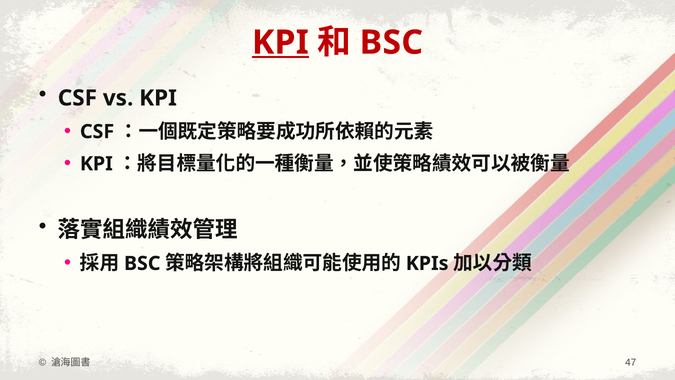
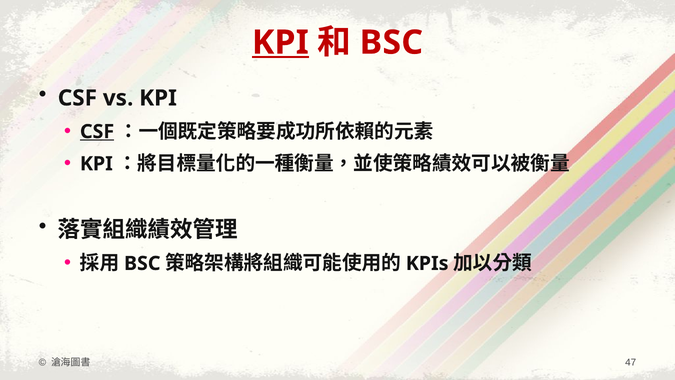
CSF at (97, 132) underline: none -> present
